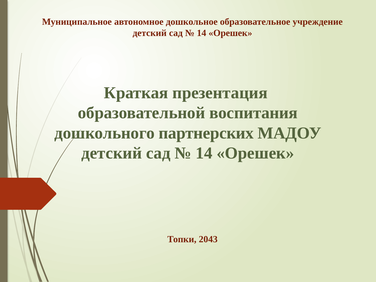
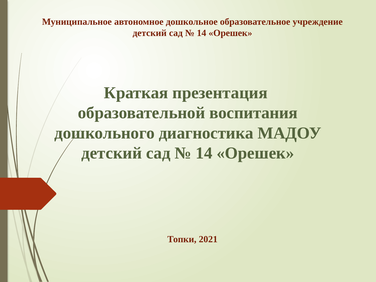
партнерских: партнерских -> диагностика
2043: 2043 -> 2021
